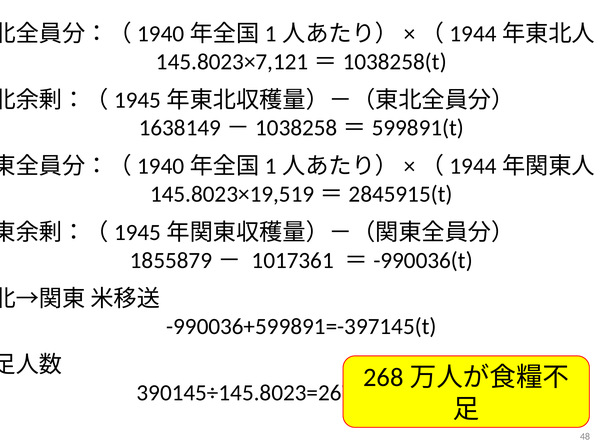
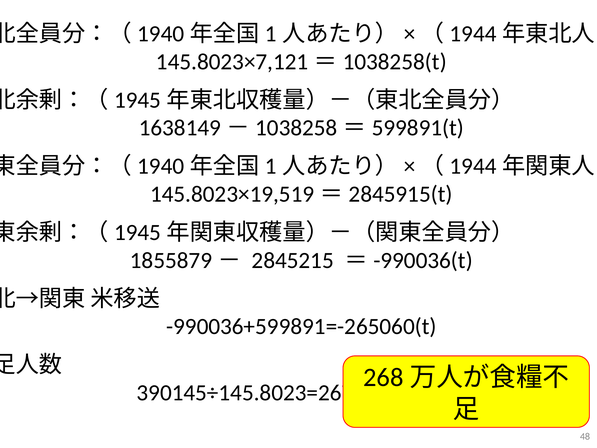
1017361: 1017361 -> 2845215
-990036+599891=-397145(t: -990036+599891=-397145(t -> -990036+599891=-265060(t
